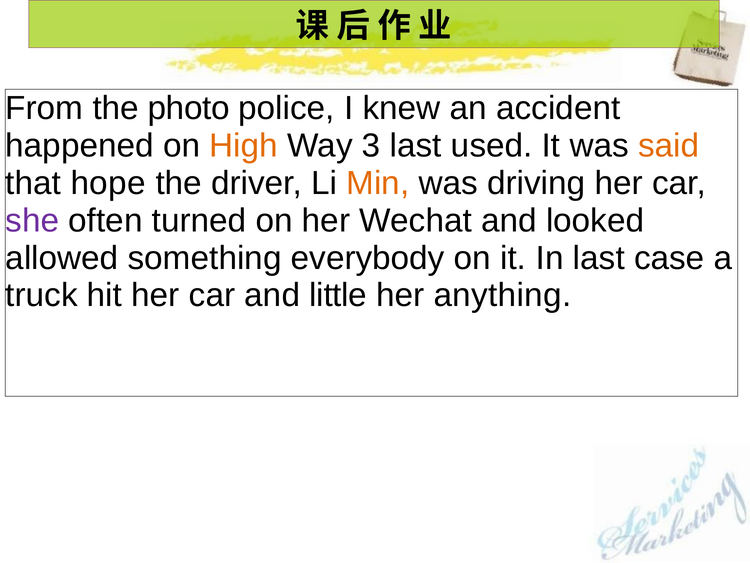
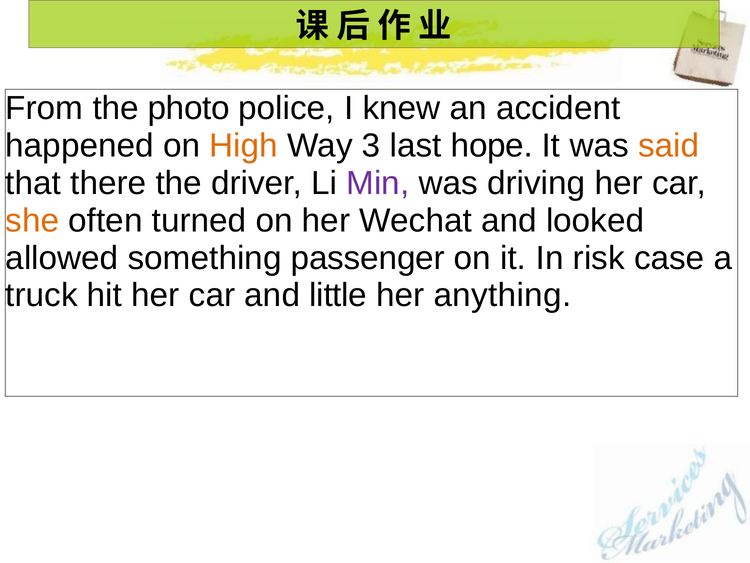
used: used -> hope
hope: hope -> there
Min colour: orange -> purple
she colour: purple -> orange
everybody: everybody -> passenger
In last: last -> risk
